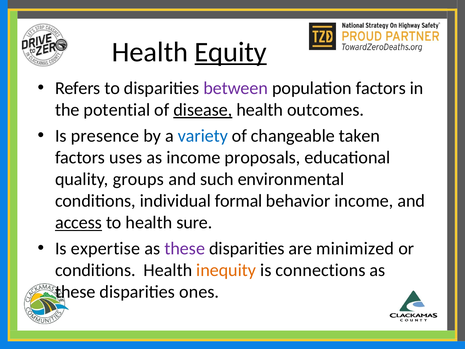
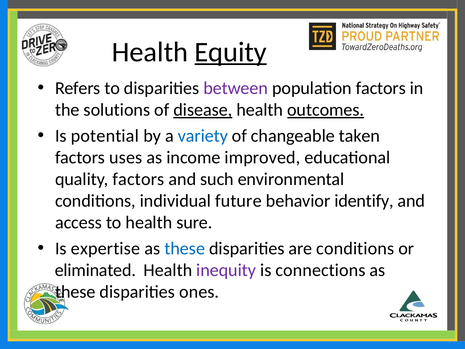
potential: potential -> solutions
outcomes underline: none -> present
presence: presence -> potential
proposals: proposals -> improved
quality groups: groups -> factors
formal: formal -> future
behavior income: income -> identify
access underline: present -> none
these at (185, 248) colour: purple -> blue
are minimized: minimized -> conditions
conditions at (95, 270): conditions -> eliminated
inequity colour: orange -> purple
